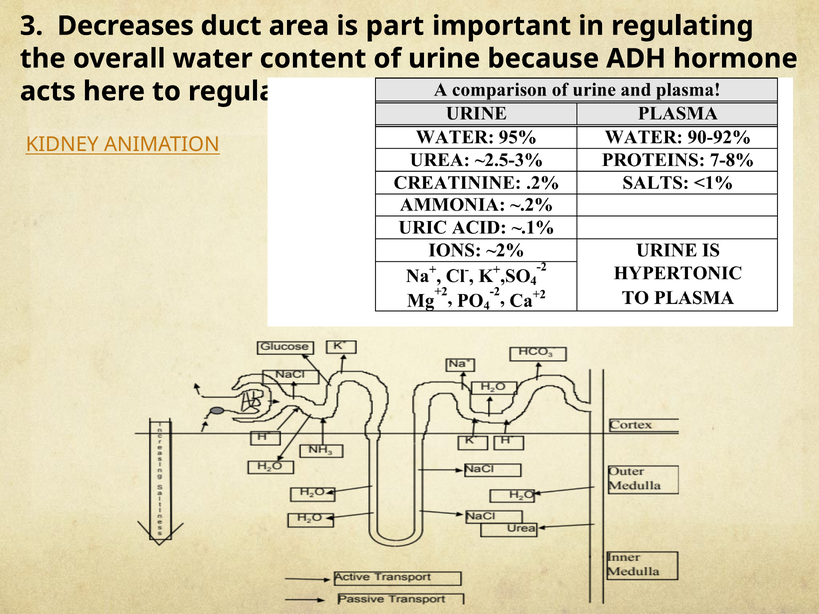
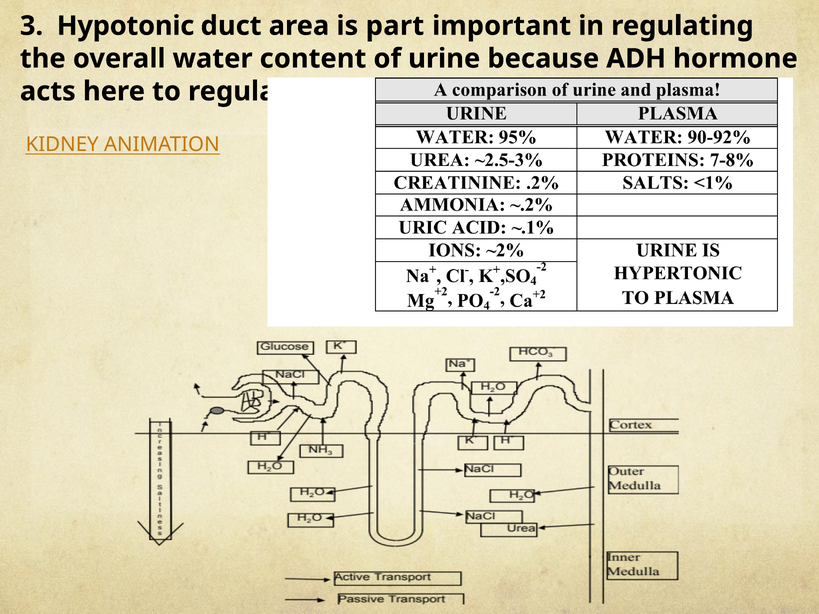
Decreases: Decreases -> Hypotonic
